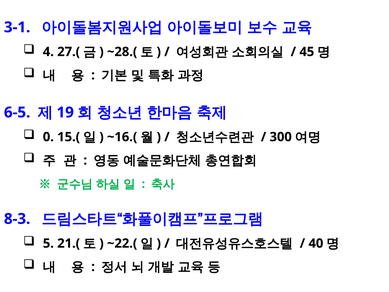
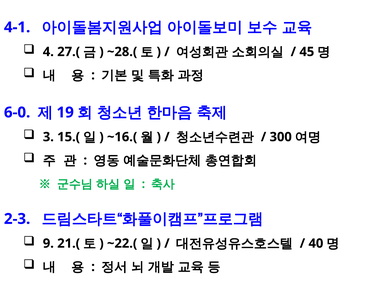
3-1: 3-1 -> 4-1
6-5: 6-5 -> 6-0
0: 0 -> 3
8-3: 8-3 -> 2-3
5: 5 -> 9
